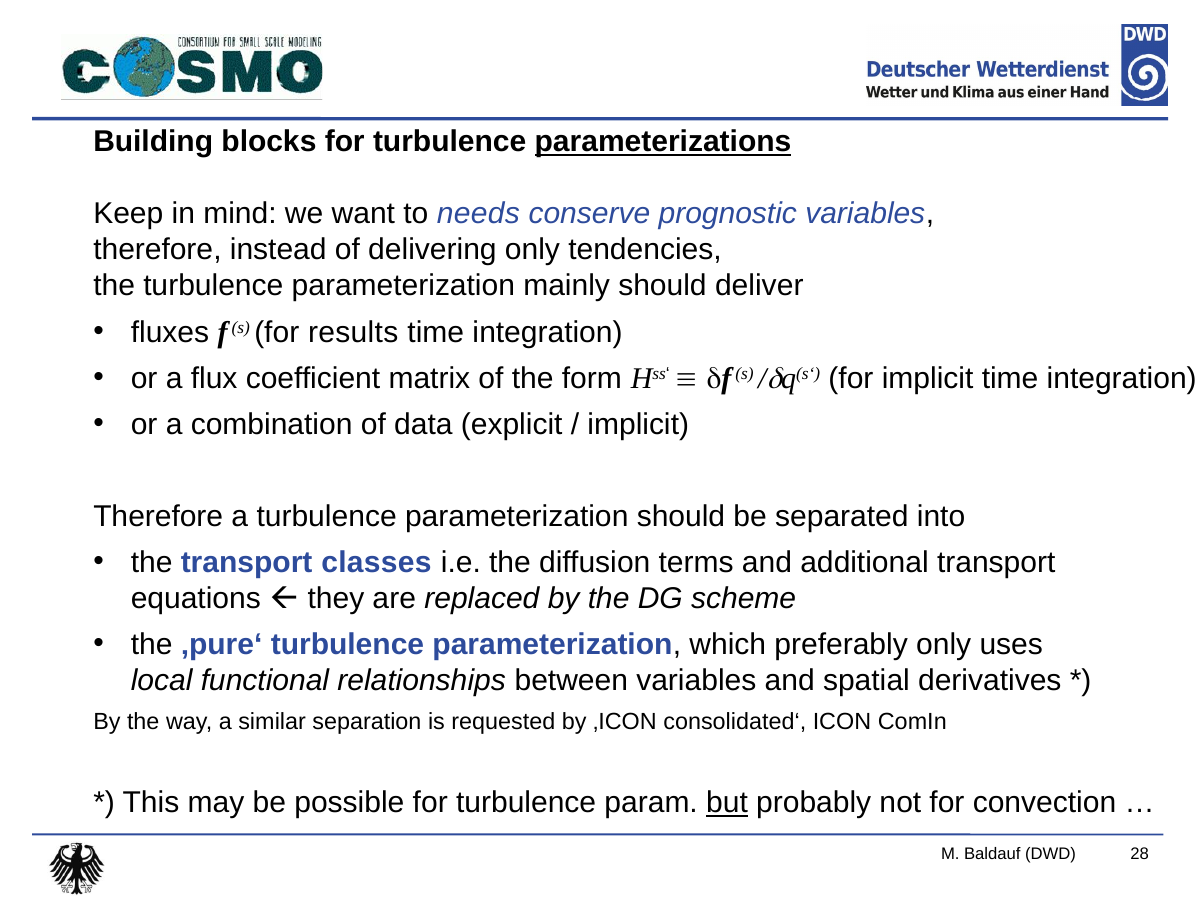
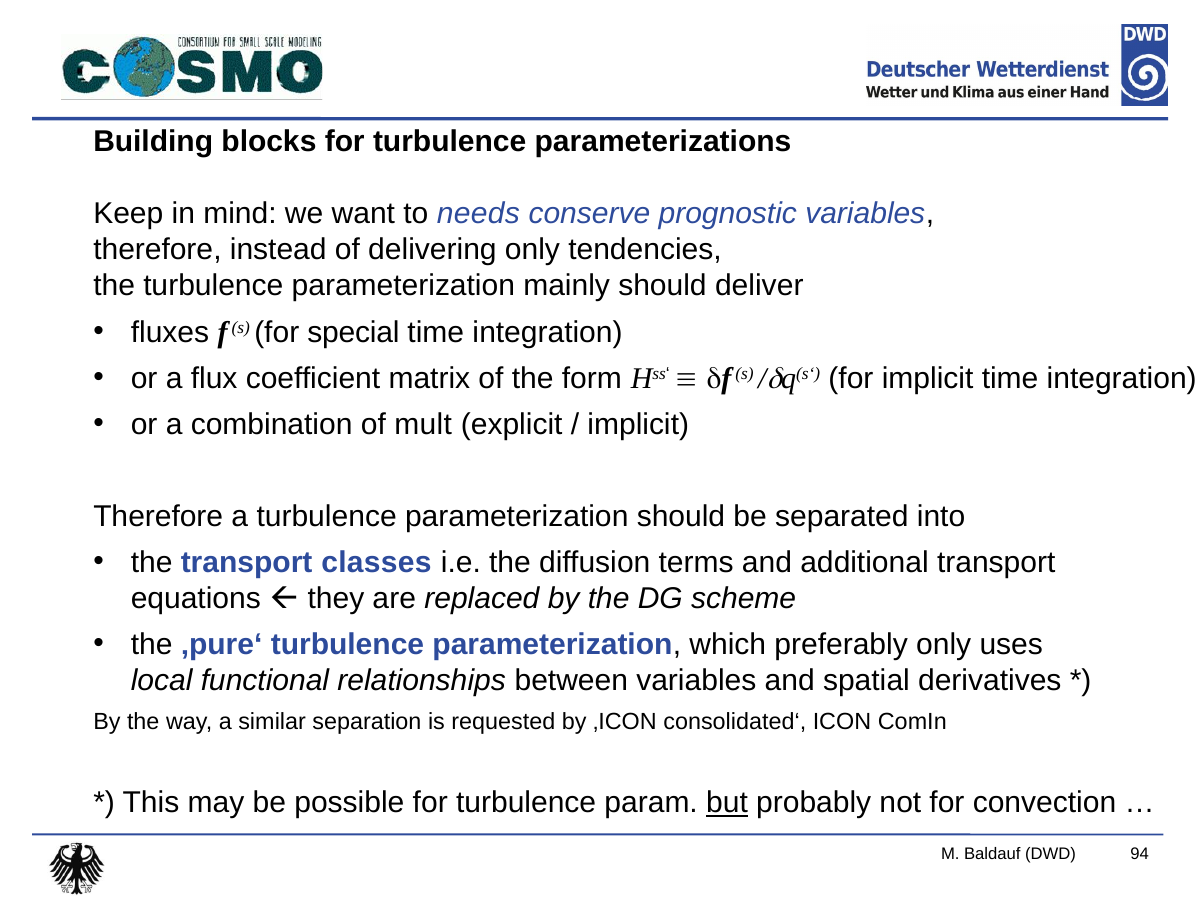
parameterizations underline: present -> none
results: results -> special
data: data -> mult
28: 28 -> 94
